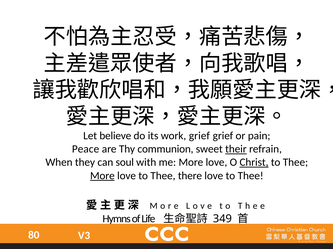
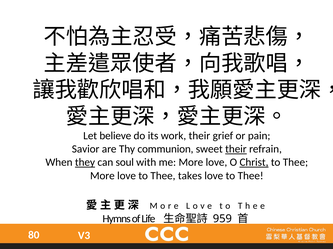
work grief: grief -> their
Peace: Peace -> Savior
they underline: none -> present
More at (102, 176) underline: present -> none
there: there -> takes
349: 349 -> 959
